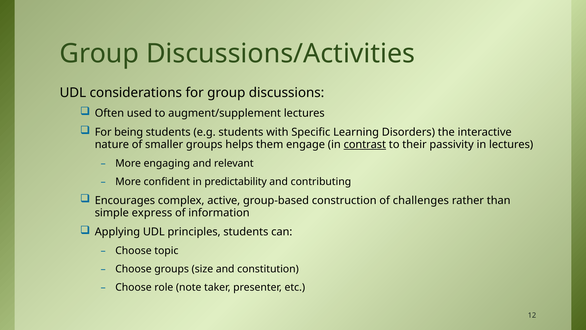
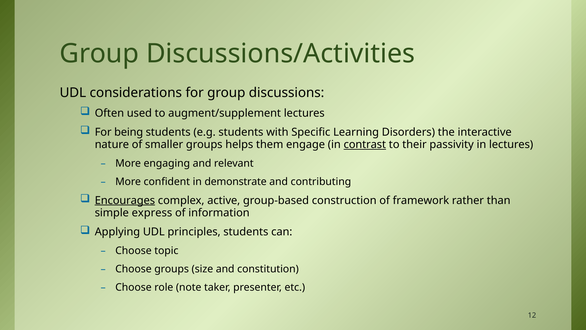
predictability: predictability -> demonstrate
Encourages underline: none -> present
challenges: challenges -> framework
